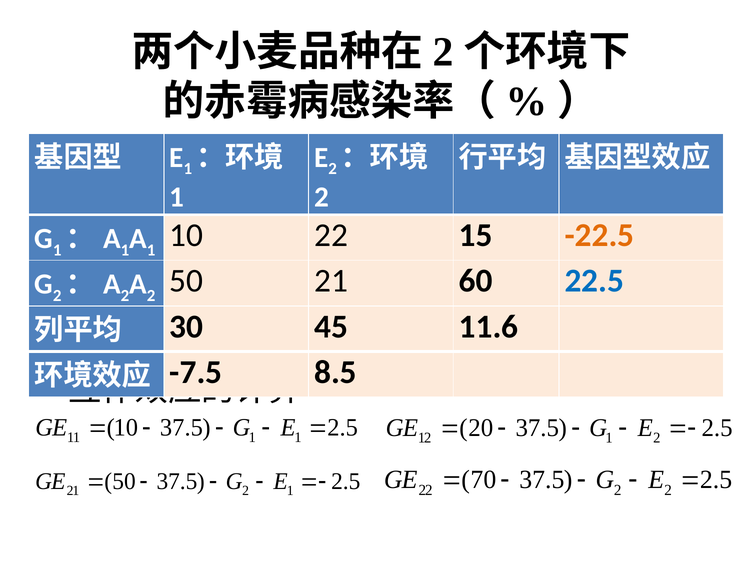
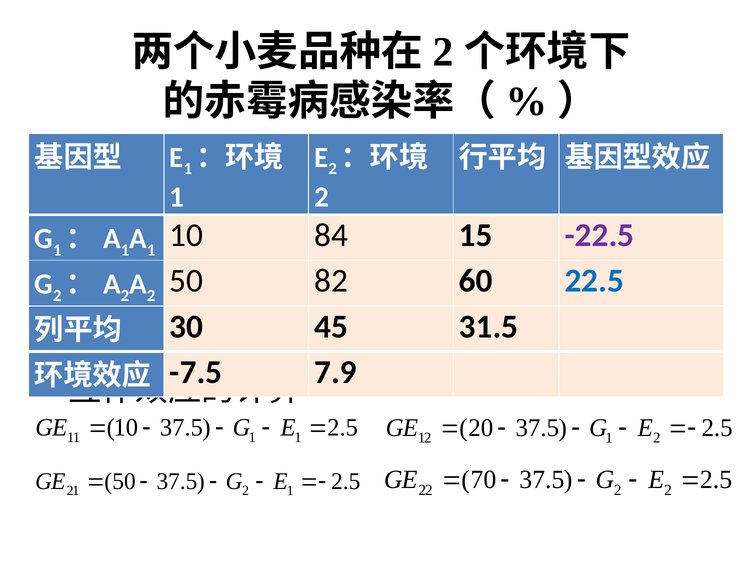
10 22: 22 -> 84
-22.5 colour: orange -> purple
50 21: 21 -> 82
11.6: 11.6 -> 31.5
8.5: 8.5 -> 7.9
